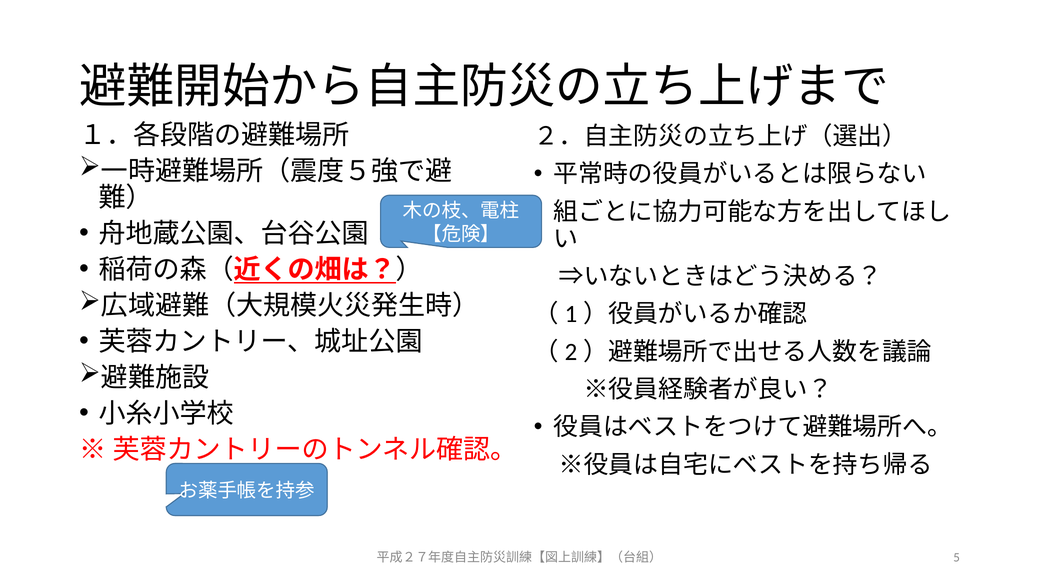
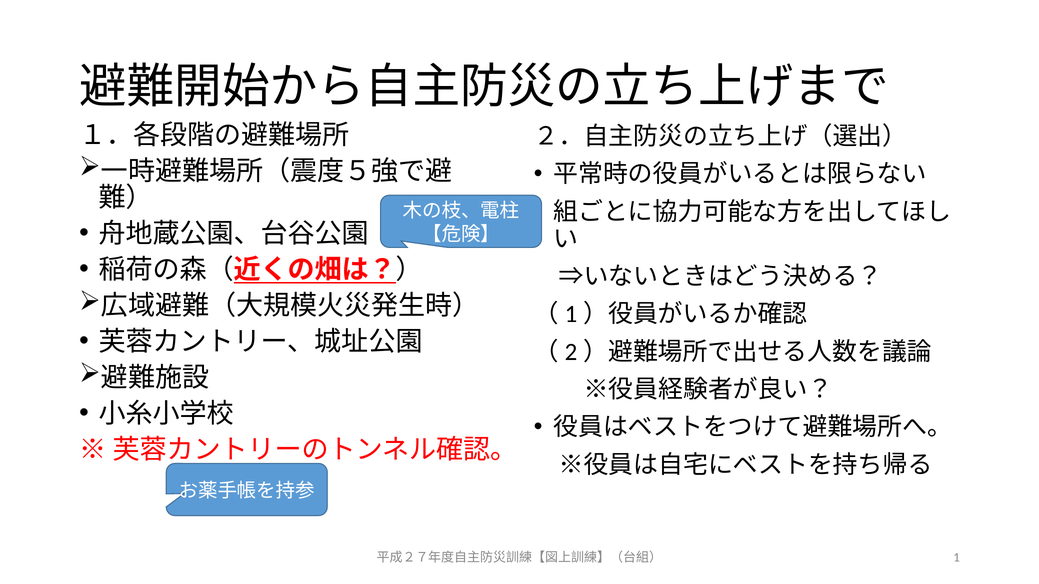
5: 5 -> 1
